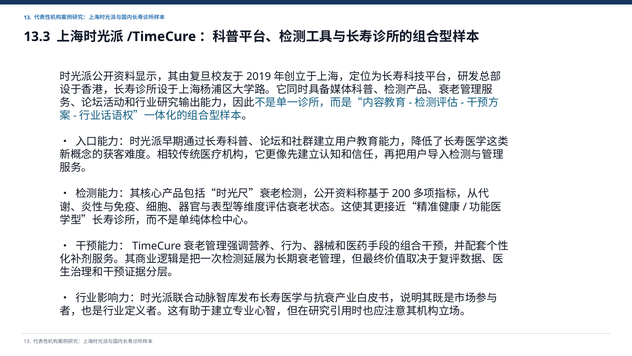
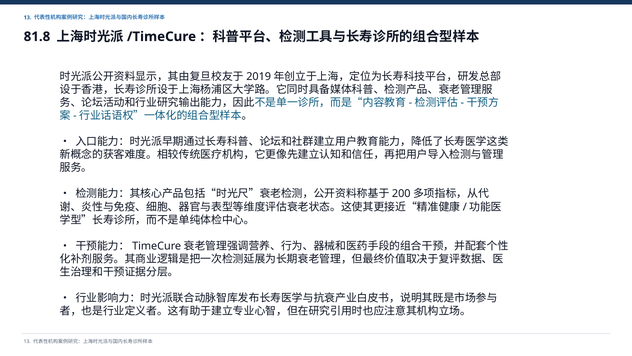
13.3: 13.3 -> 81.8
